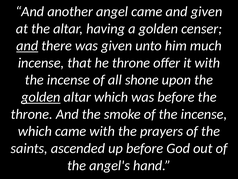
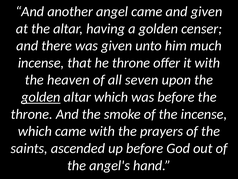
and at (27, 46) underline: present -> none
incense at (68, 80): incense -> heaven
shone: shone -> seven
